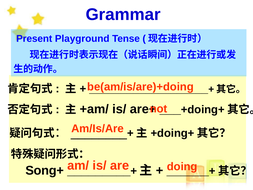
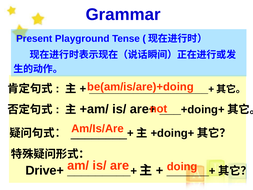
Song+: Song+ -> Drive+
